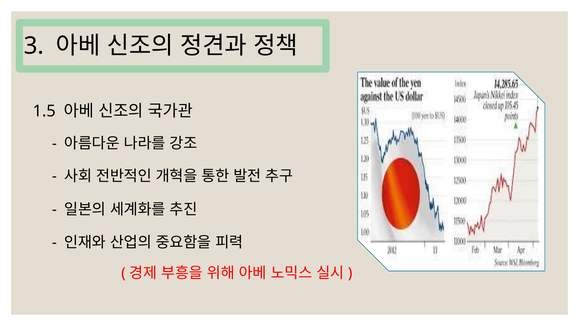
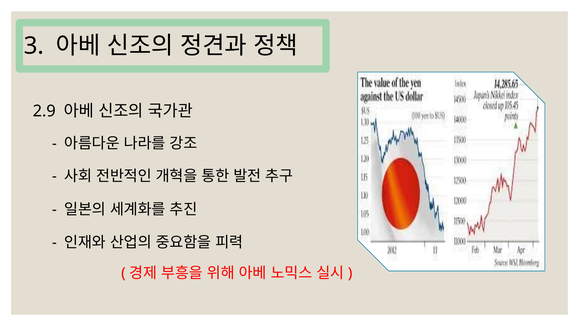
1.5: 1.5 -> 2.9
